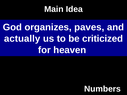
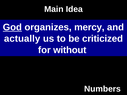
God underline: none -> present
paves: paves -> mercy
heaven: heaven -> without
